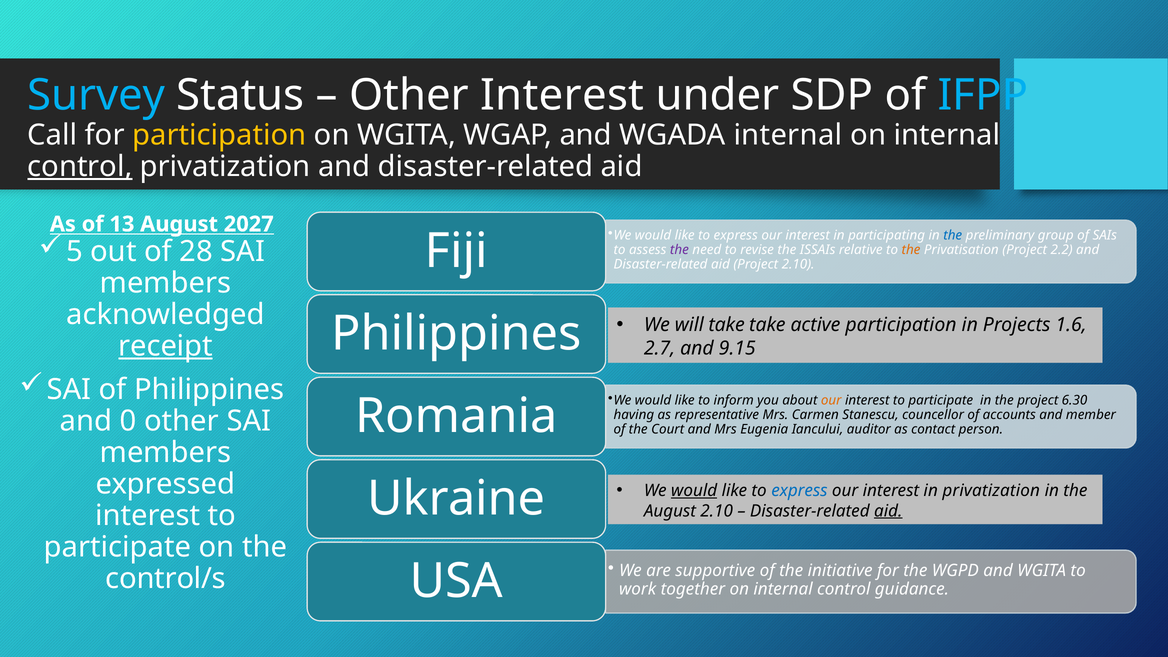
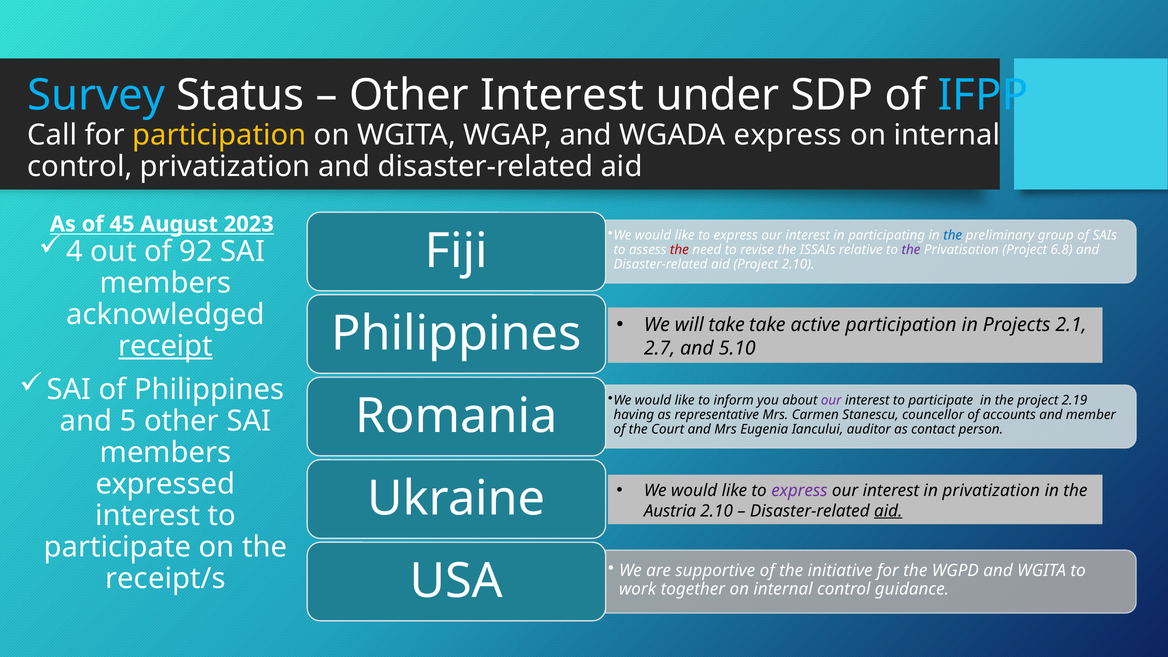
WGADA internal: internal -> express
control at (80, 166) underline: present -> none
13: 13 -> 45
2027: 2027 -> 2023
5: 5 -> 4
28: 28 -> 92
the at (679, 250) colour: purple -> red
the at (911, 250) colour: orange -> purple
2.2: 2.2 -> 6.8
1.6: 1.6 -> 2.1
9.15: 9.15 -> 5.10
our at (831, 400) colour: orange -> purple
6.30: 6.30 -> 2.19
0: 0 -> 5
would at (694, 490) underline: present -> none
express at (799, 490) colour: blue -> purple
August at (670, 511): August -> Austria
control/s: control/s -> receipt/s
